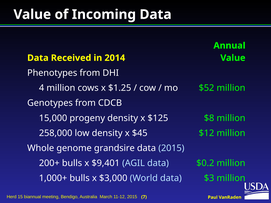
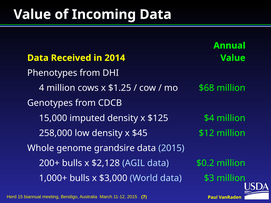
$52: $52 -> $68
progeny: progeny -> imputed
$8: $8 -> $4
$9,401: $9,401 -> $2,128
